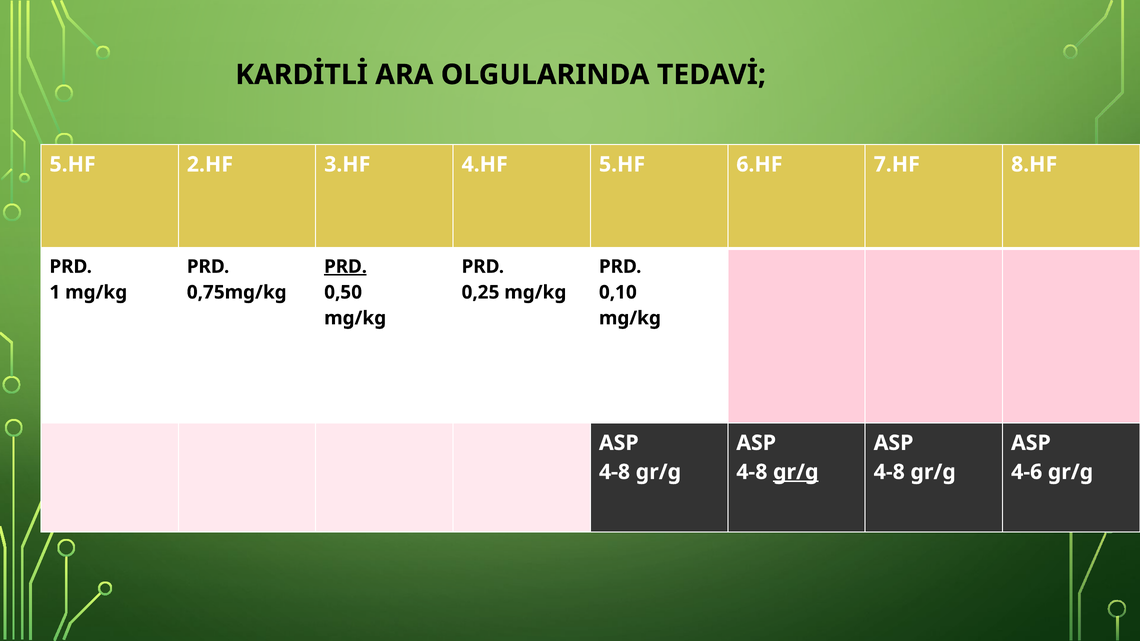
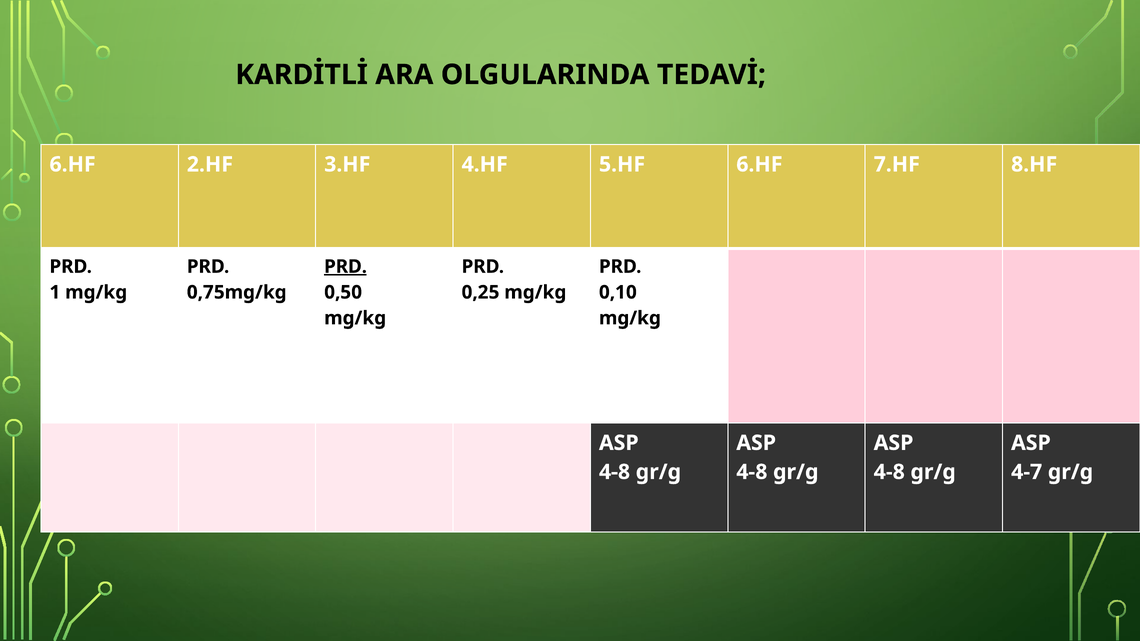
5.HF at (73, 165): 5.HF -> 6.HF
gr/g at (796, 472) underline: present -> none
4-6: 4-6 -> 4-7
